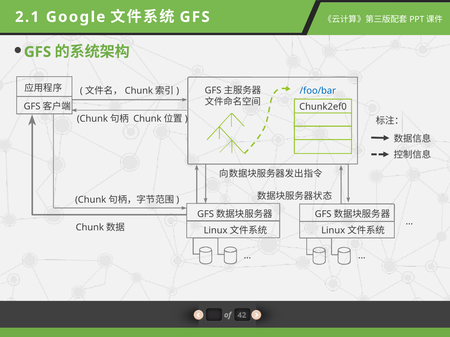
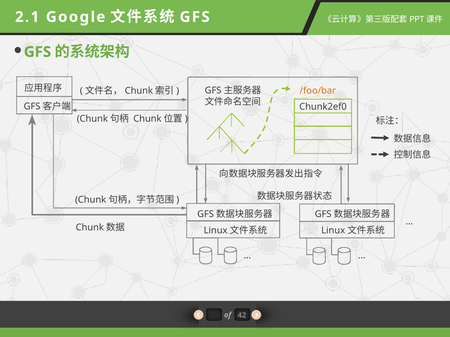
/foo/bar colour: blue -> orange
